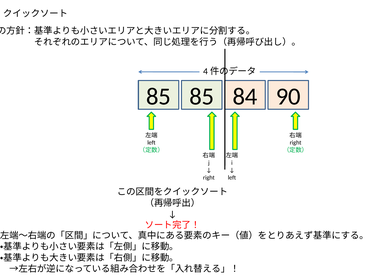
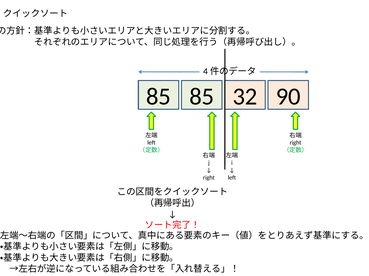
84: 84 -> 32
